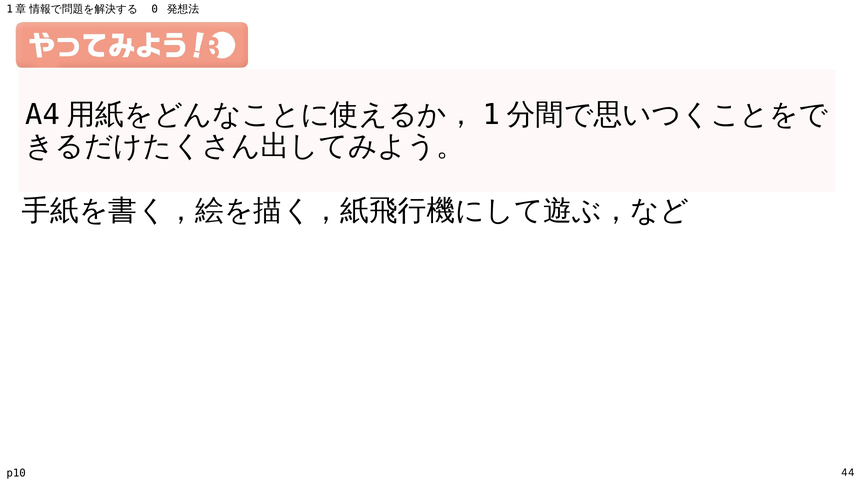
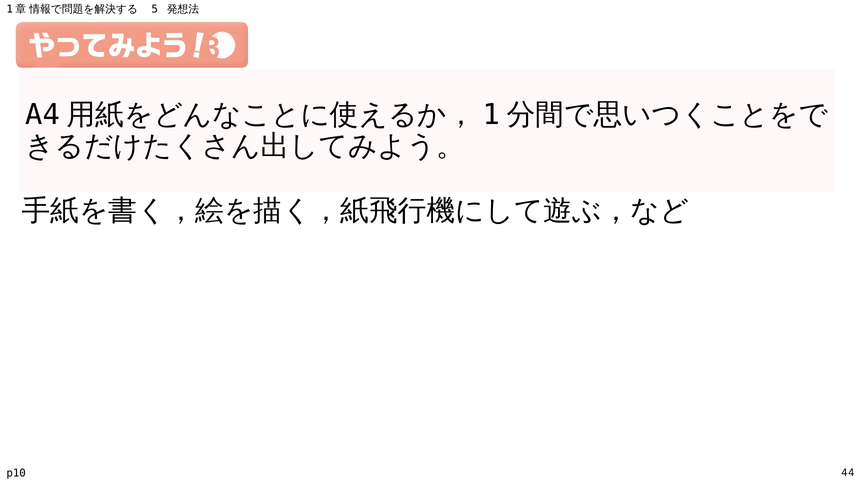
0: 0 -> 5
